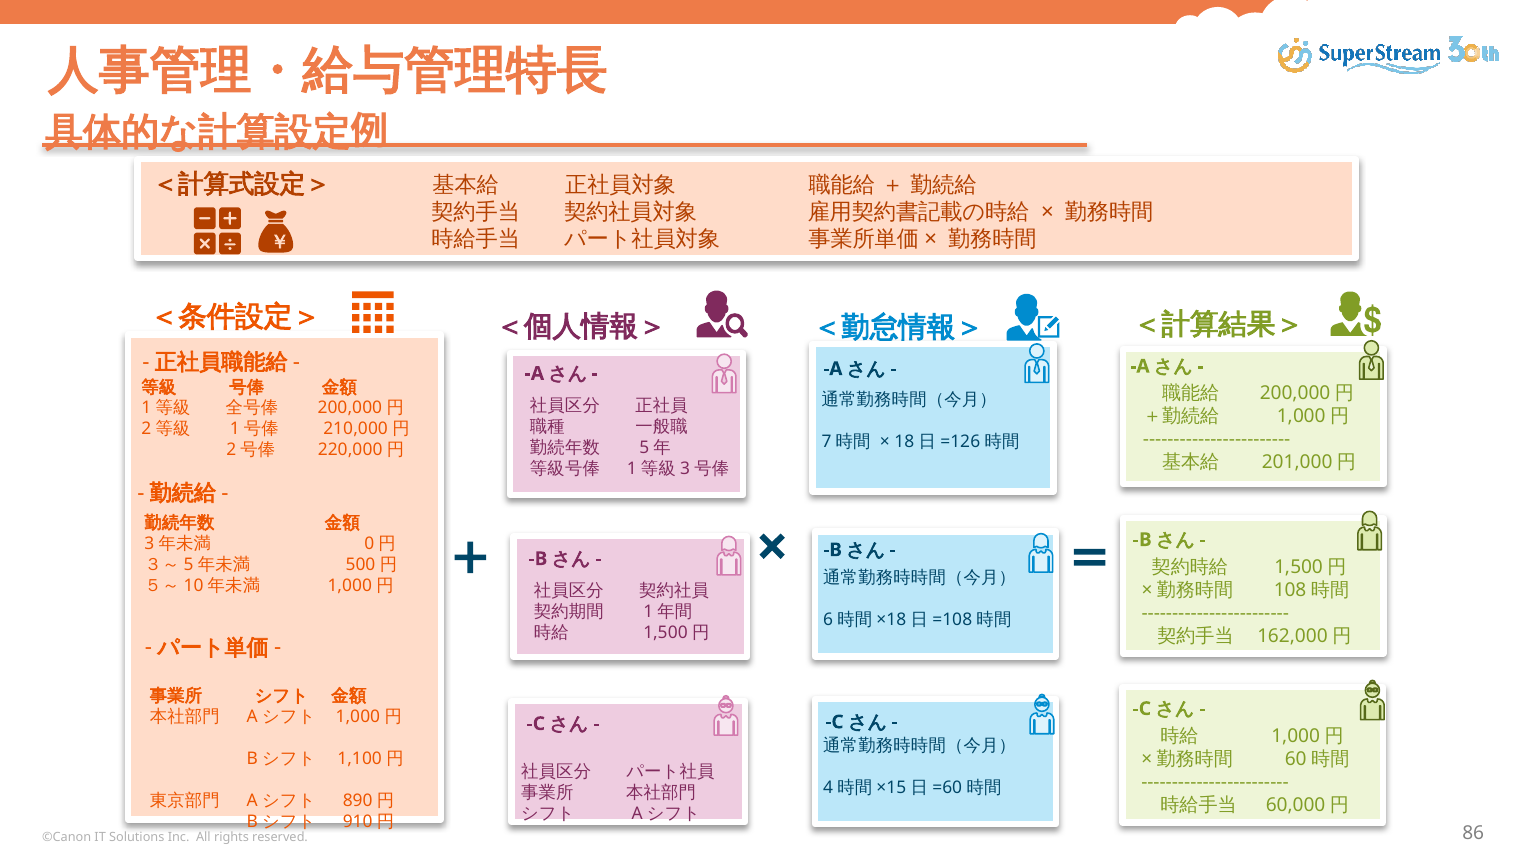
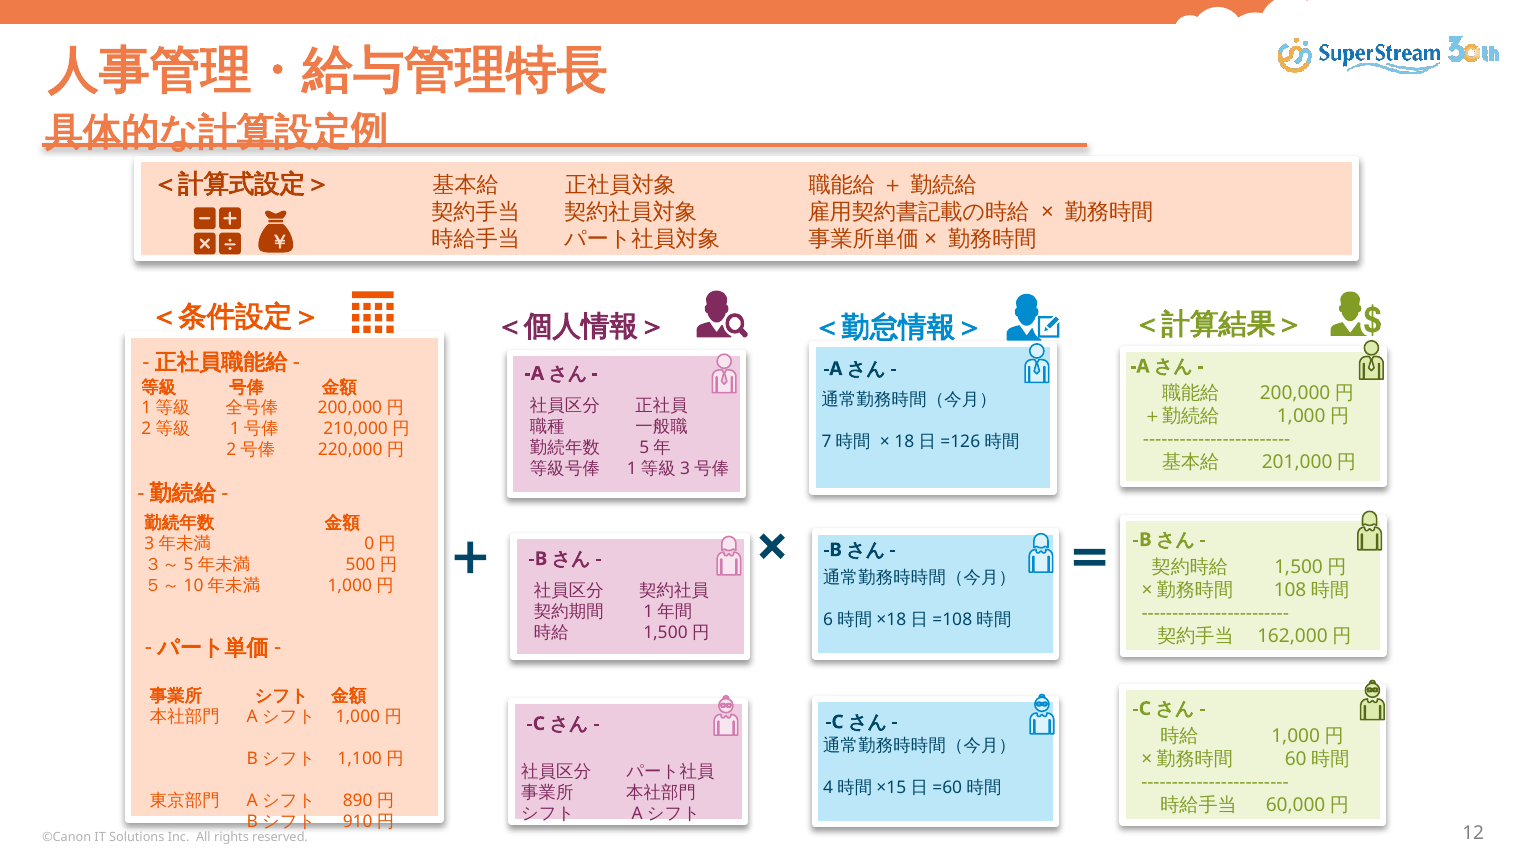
86: 86 -> 12
